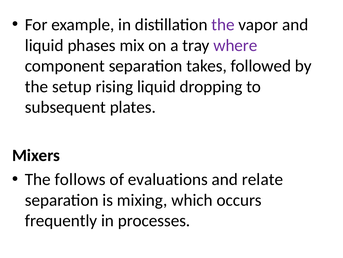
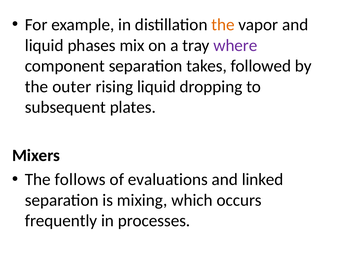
the at (223, 25) colour: purple -> orange
setup: setup -> outer
relate: relate -> linked
